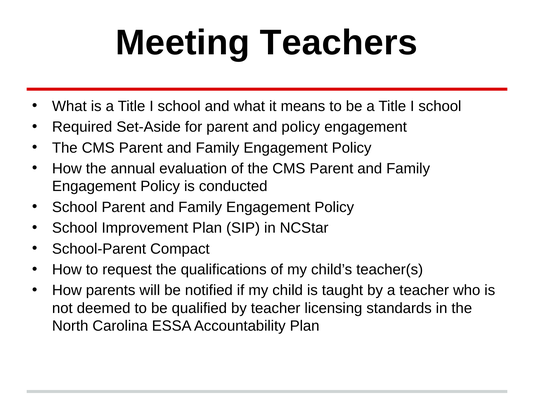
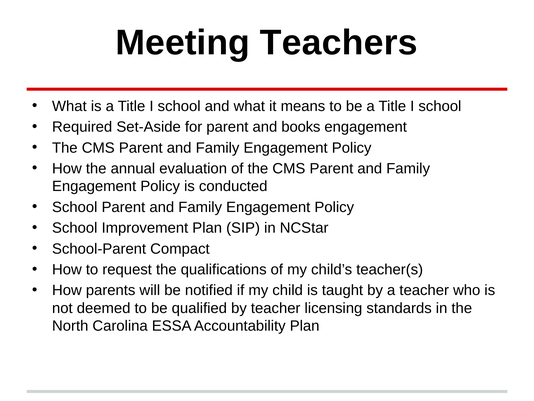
and policy: policy -> books
